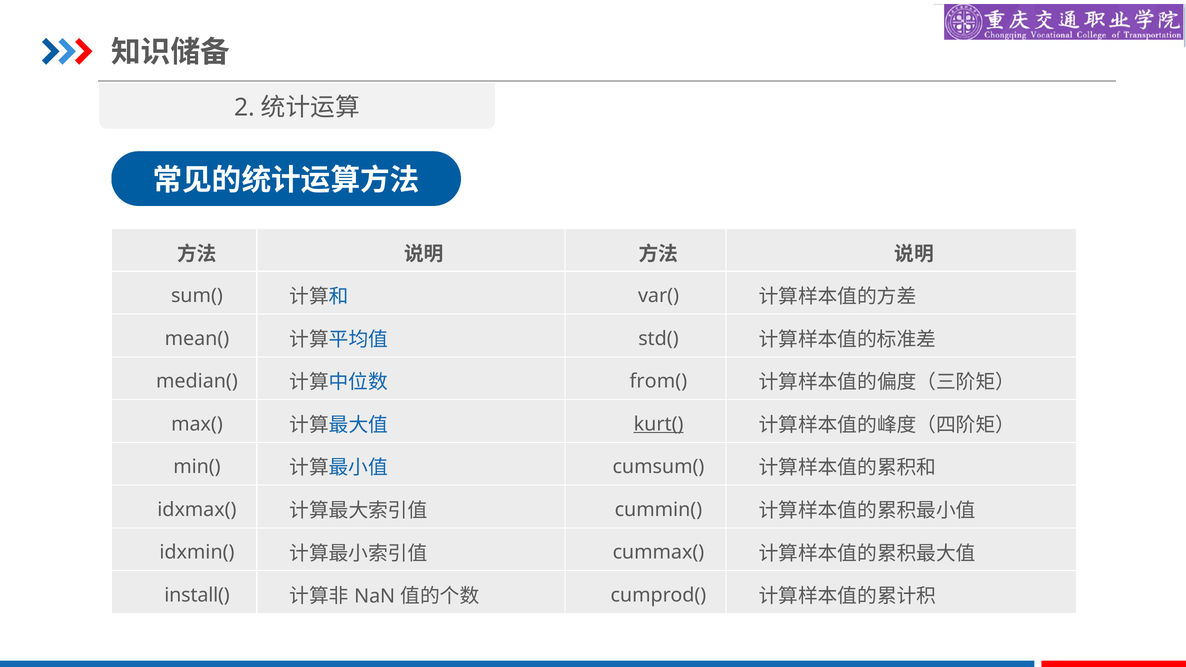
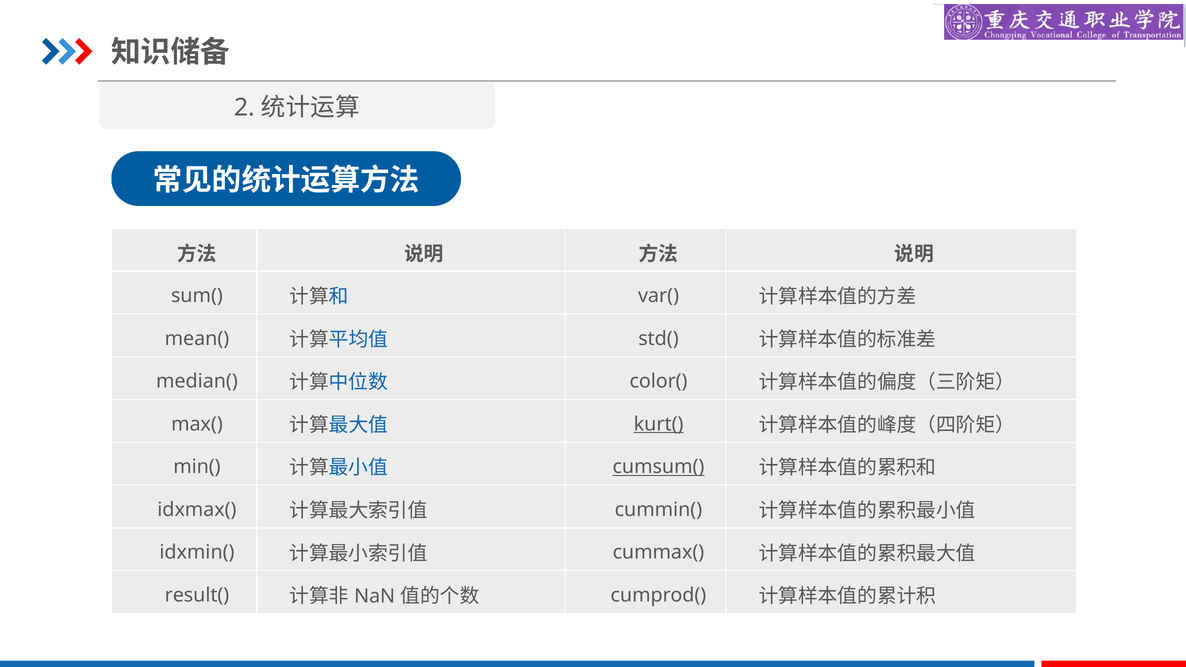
from(: from( -> color(
cumsum( underline: none -> present
install(: install( -> result(
